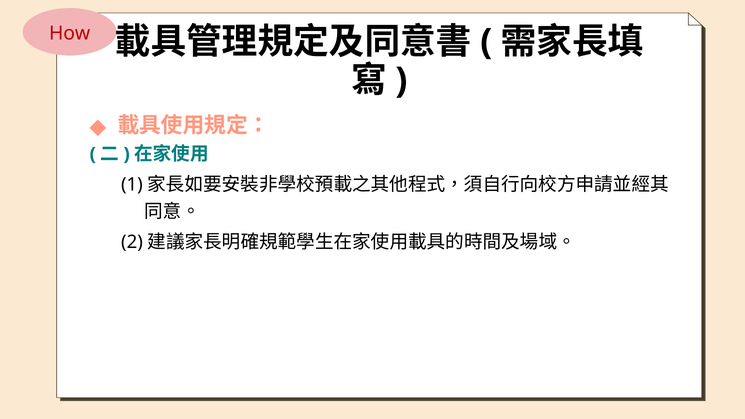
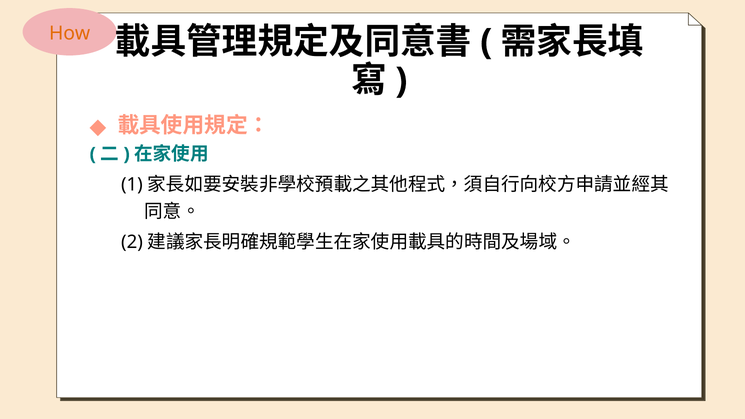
How colour: red -> orange
